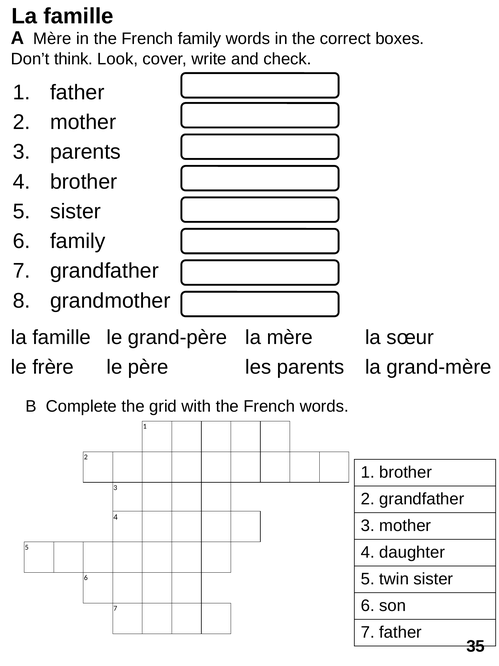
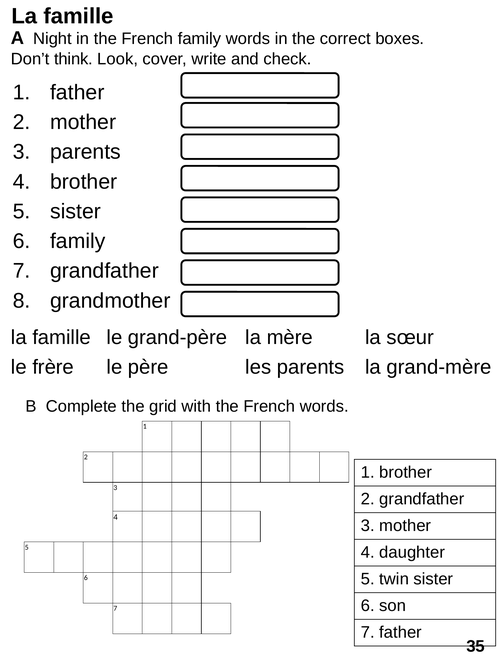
A Mère: Mère -> Night
